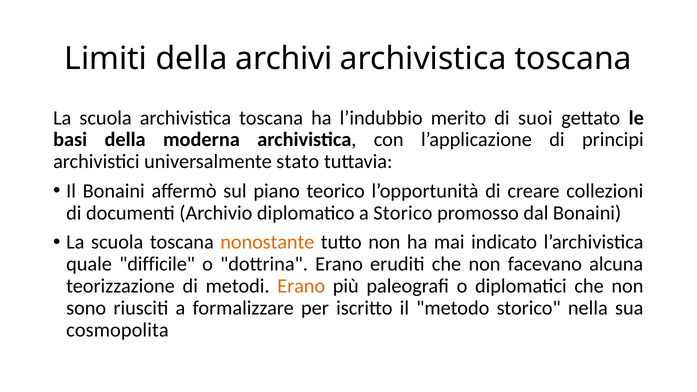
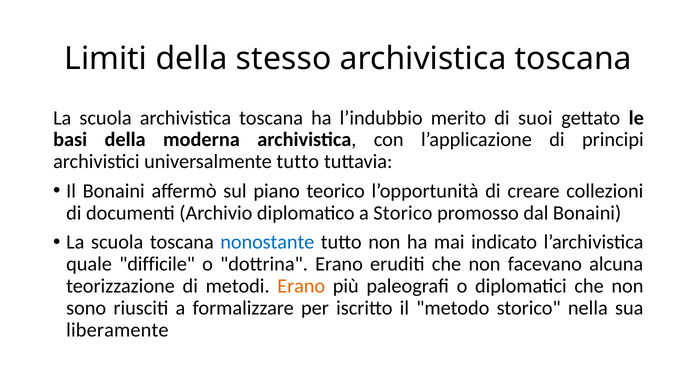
archivi: archivi -> stesso
universalmente stato: stato -> tutto
nonostante colour: orange -> blue
cosmopolita: cosmopolita -> liberamente
